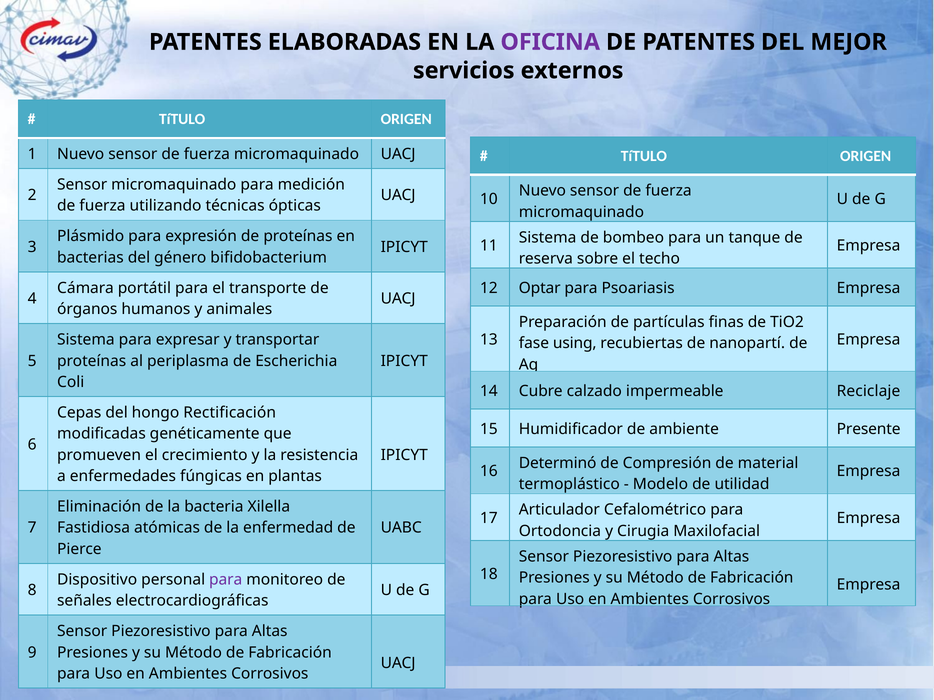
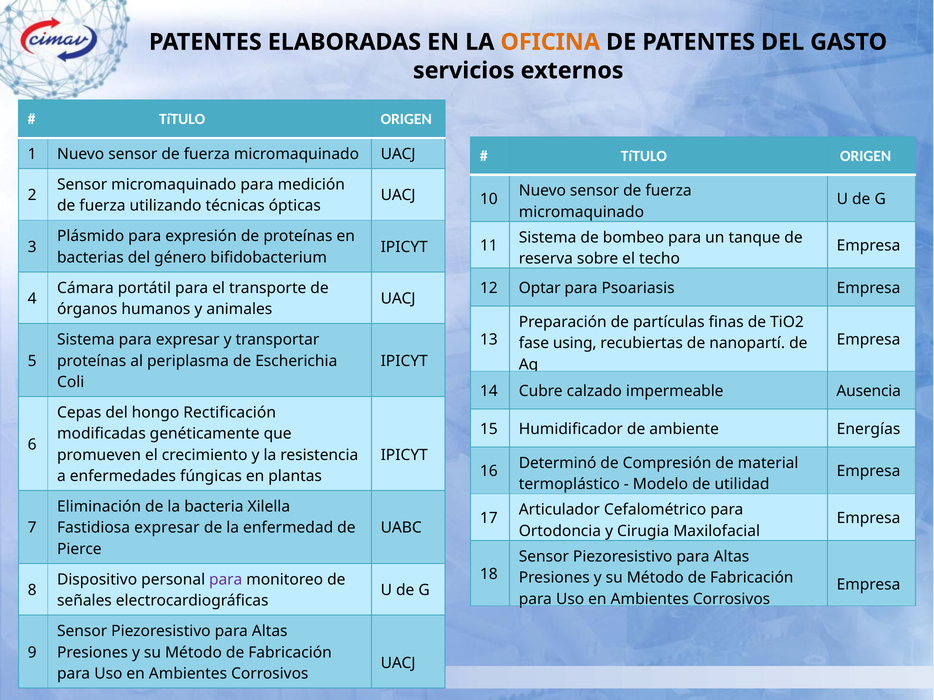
OFICINA colour: purple -> orange
MEJOR: MEJOR -> GASTO
Reciclaje: Reciclaje -> Ausencia
Presente: Presente -> Energías
Fastidiosa atómicas: atómicas -> expresar
